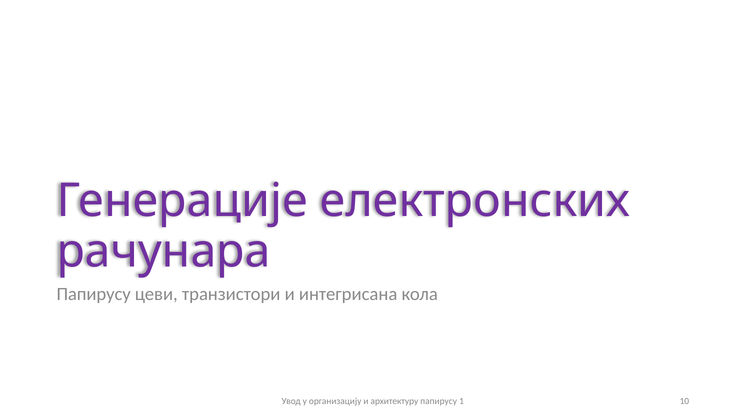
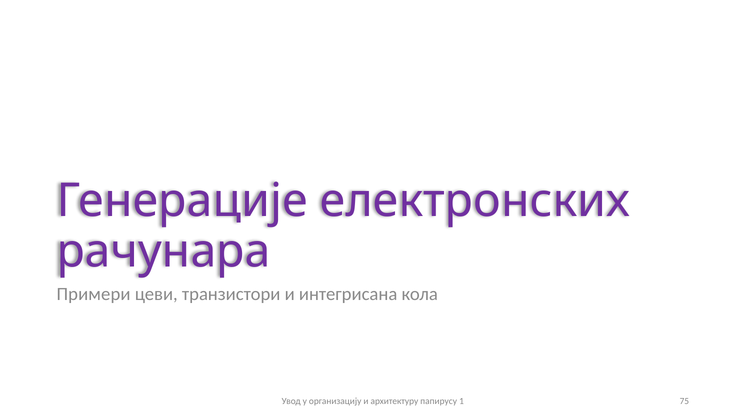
Папирусу at (94, 294): Папирусу -> Примери
10: 10 -> 75
